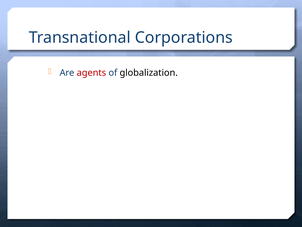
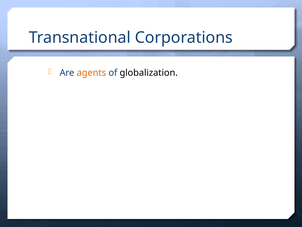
agents colour: red -> orange
